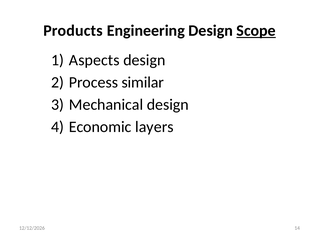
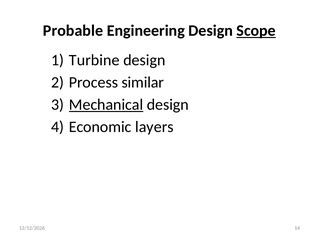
Products: Products -> Probable
Aspects: Aspects -> Turbine
Mechanical underline: none -> present
